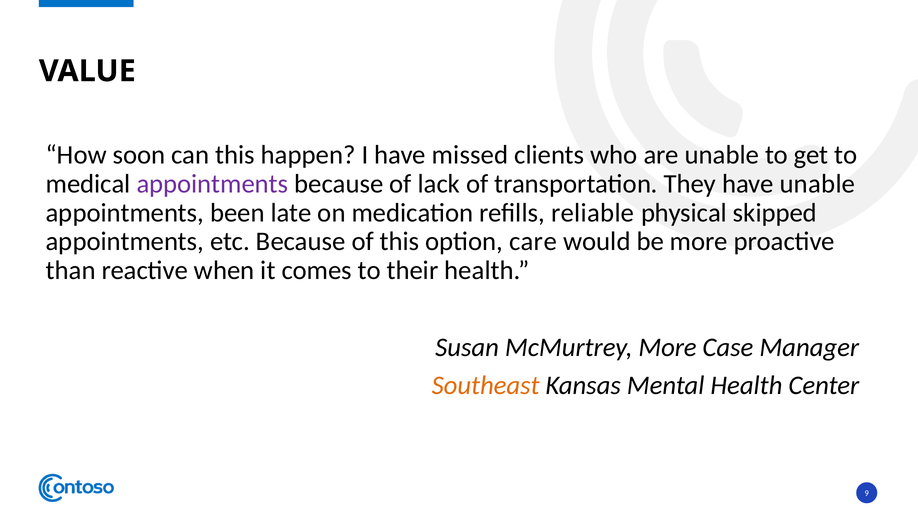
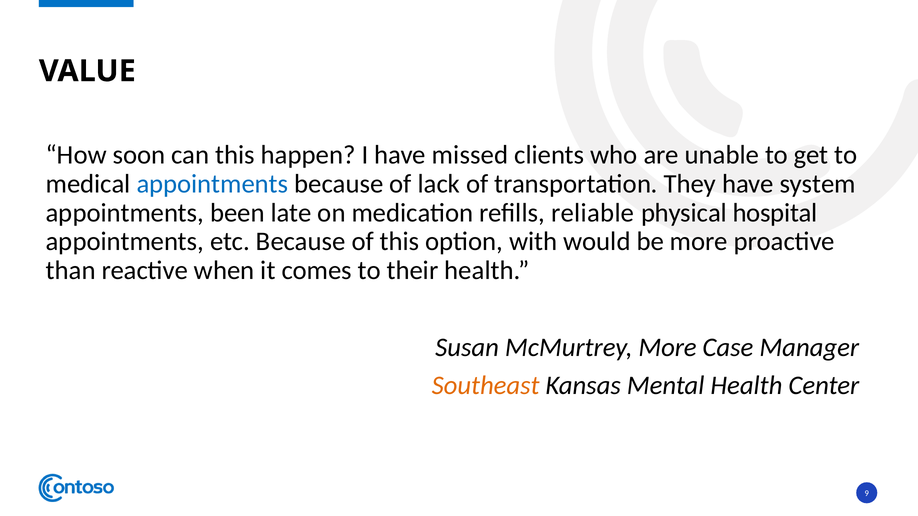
appointments at (212, 184) colour: purple -> blue
have unable: unable -> system
skipped: skipped -> hospital
care: care -> with
